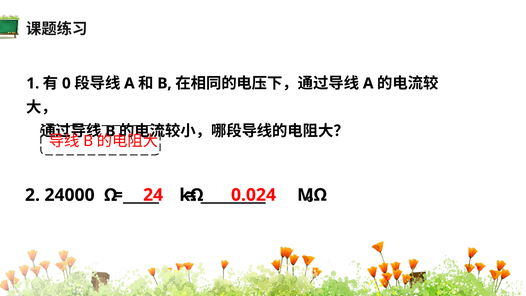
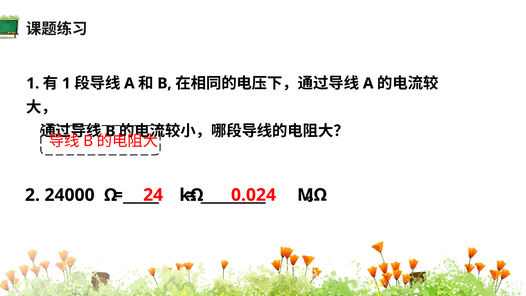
0 at (66, 83): 0 -> 1
